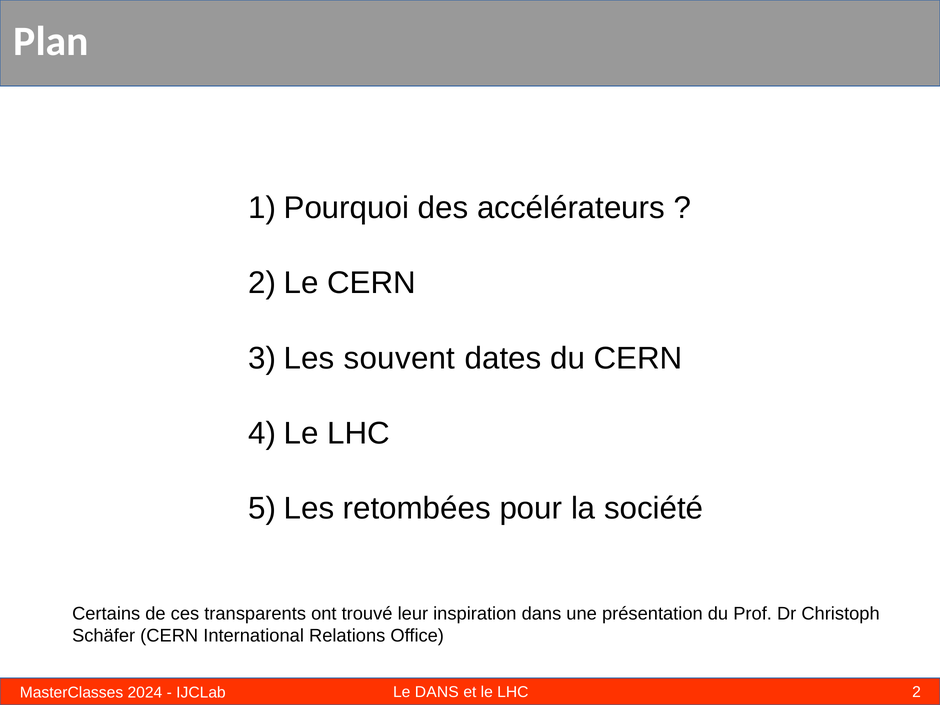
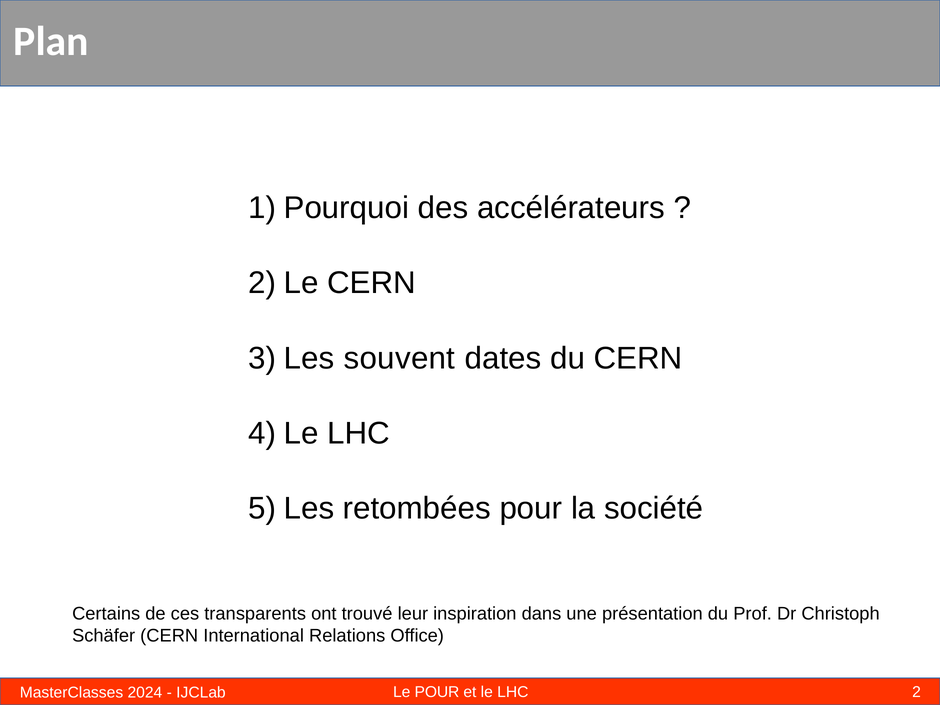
Le DANS: DANS -> POUR
